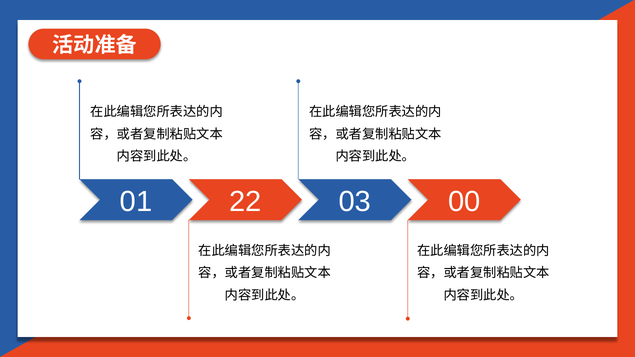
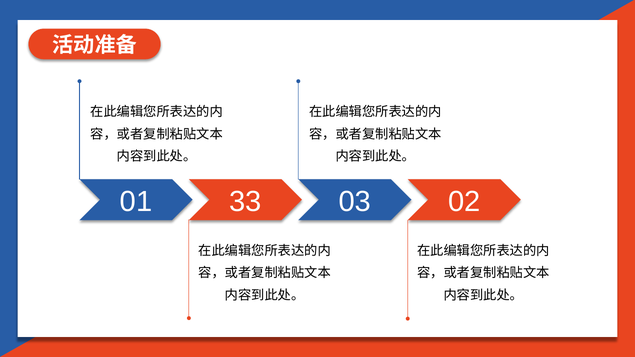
22: 22 -> 33
00: 00 -> 02
